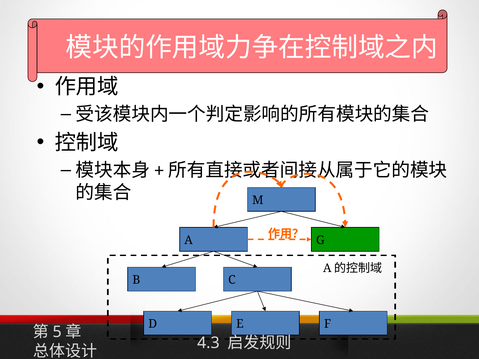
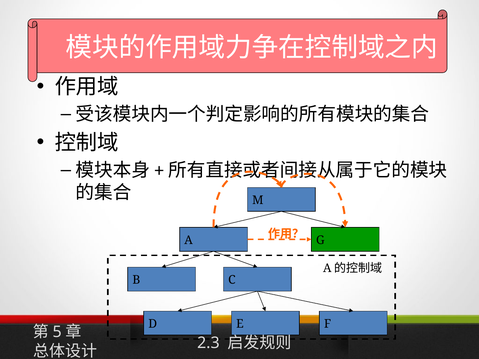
4.3: 4.3 -> 2.3
